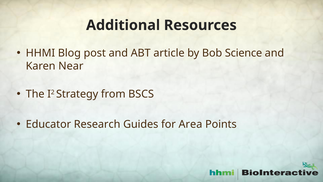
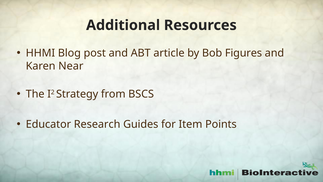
Science: Science -> Figures
Area: Area -> Item
